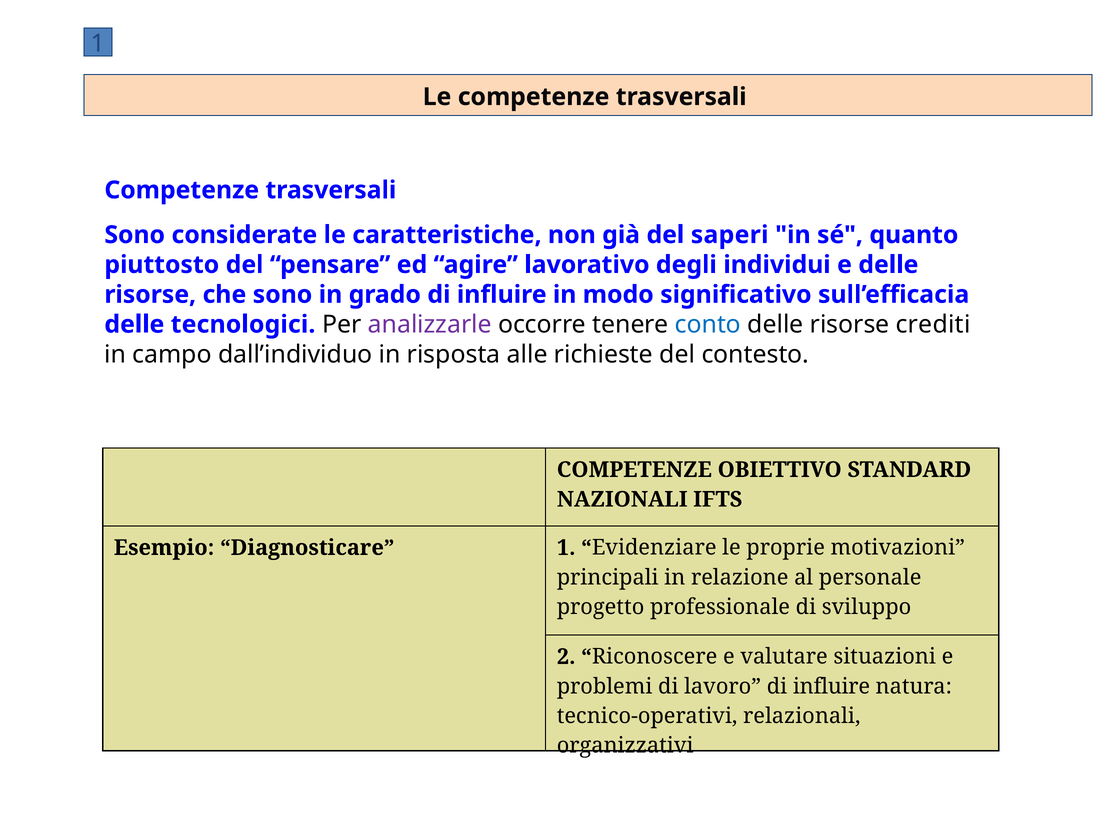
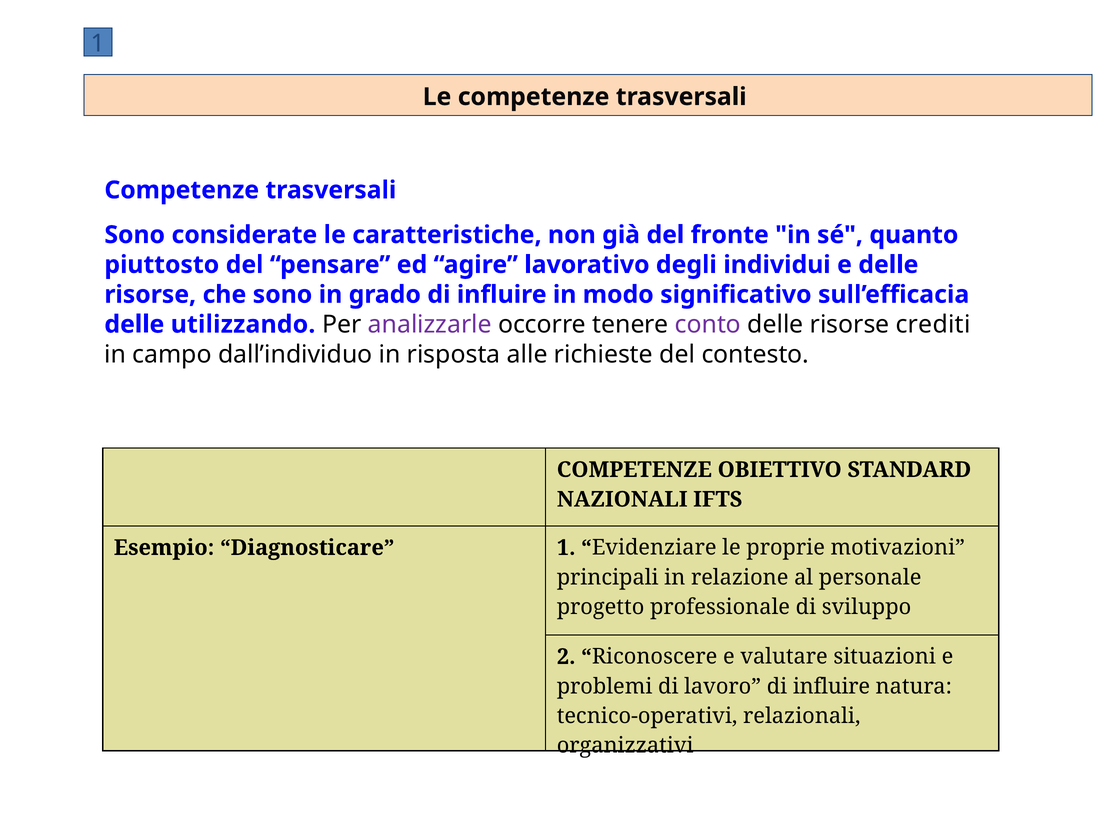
saperi: saperi -> fronte
tecnologici: tecnologici -> utilizzando
conto colour: blue -> purple
